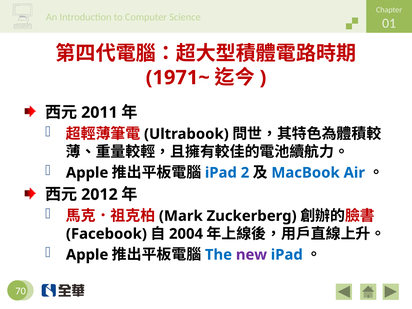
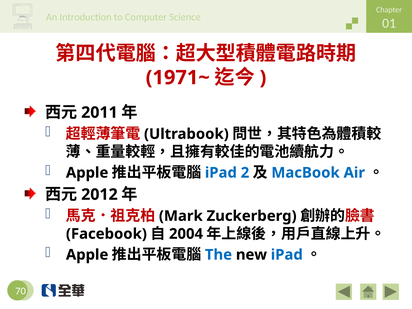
new colour: purple -> black
